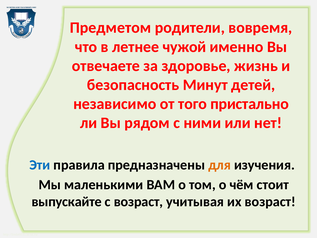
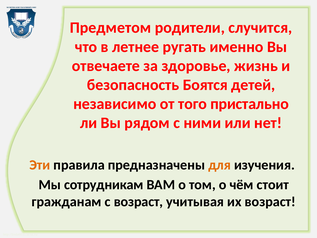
вовремя: вовремя -> случится
чужой: чужой -> ругать
Минут: Минут -> Боятся
Эти colour: blue -> orange
маленькими: маленькими -> сотрудникам
выпускайте: выпускайте -> гражданам
